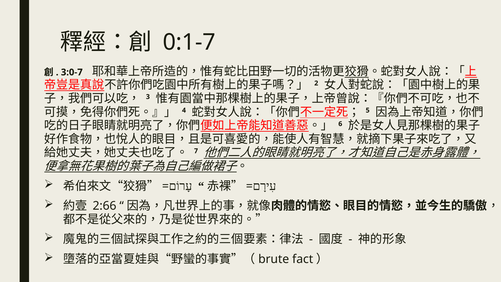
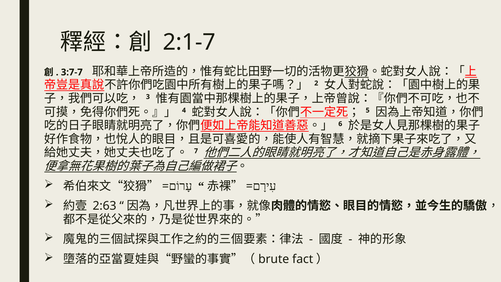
0:1-7: 0:1-7 -> 2:1-7
3:0-7: 3:0-7 -> 3:7-7
2:66: 2:66 -> 2:63
